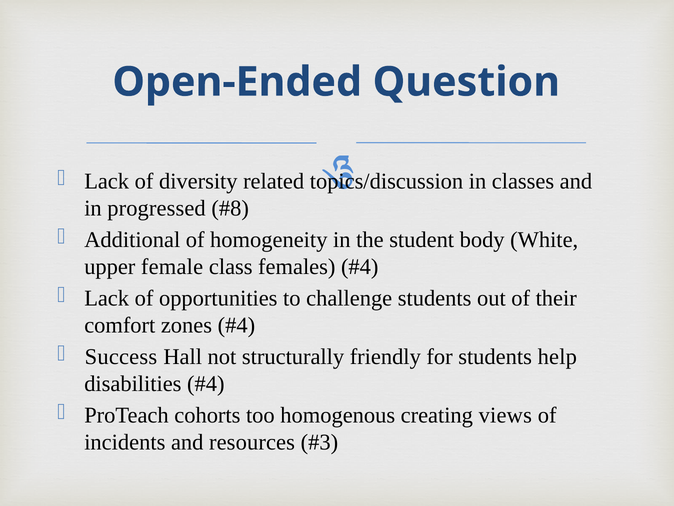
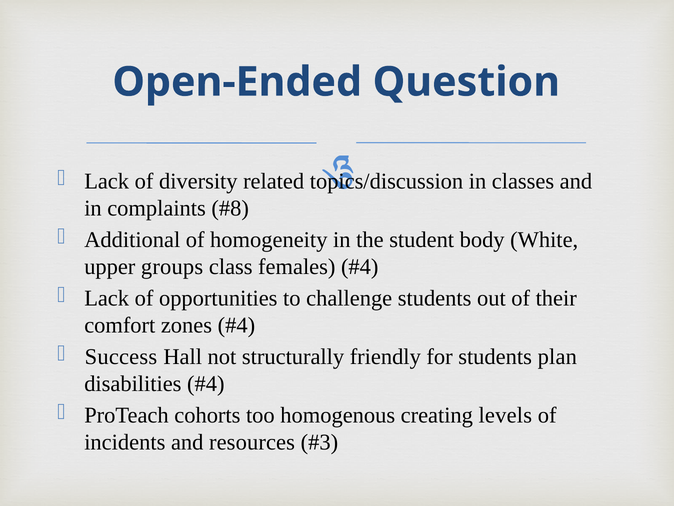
progressed: progressed -> complaints
female: female -> groups
help: help -> plan
views: views -> levels
